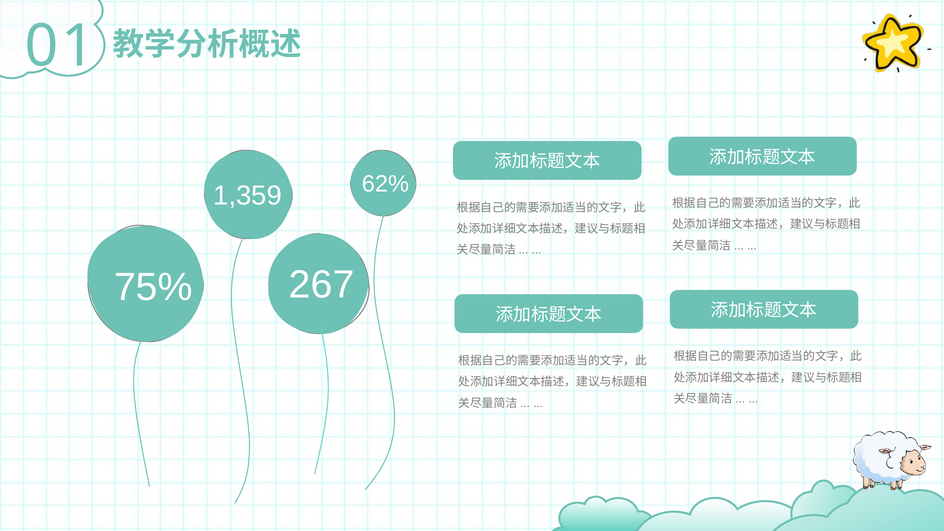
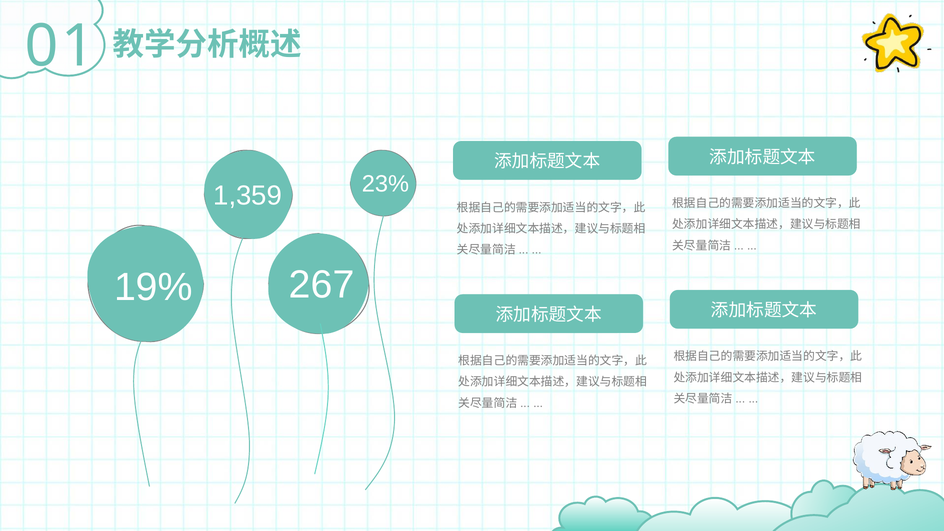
62%: 62% -> 23%
75%: 75% -> 19%
